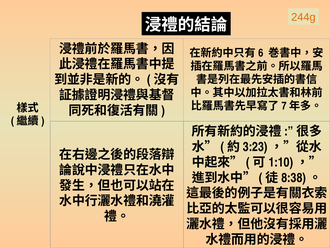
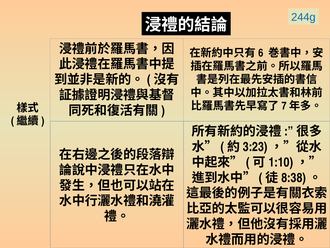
244g colour: orange -> blue
